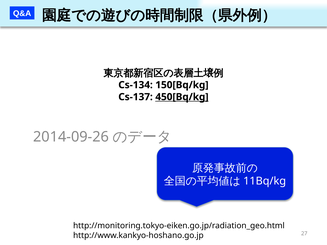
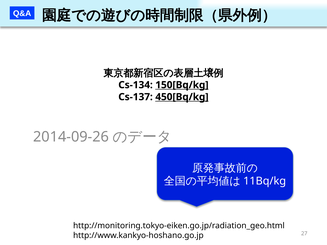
150[Bq/kg underline: none -> present
